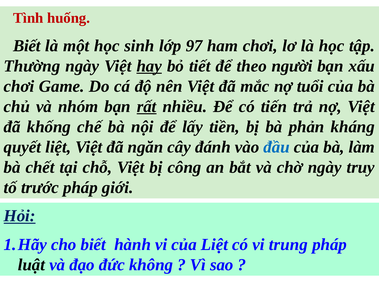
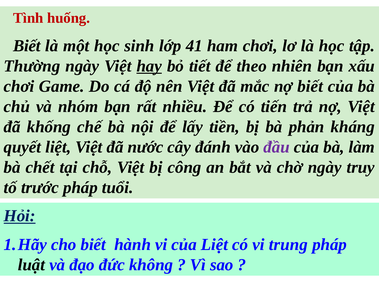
97: 97 -> 41
người: người -> nhiên
nợ tuổi: tuổi -> biết
rất underline: present -> none
ngăn: ngăn -> nước
đầu colour: blue -> purple
giới: giới -> tuổi
